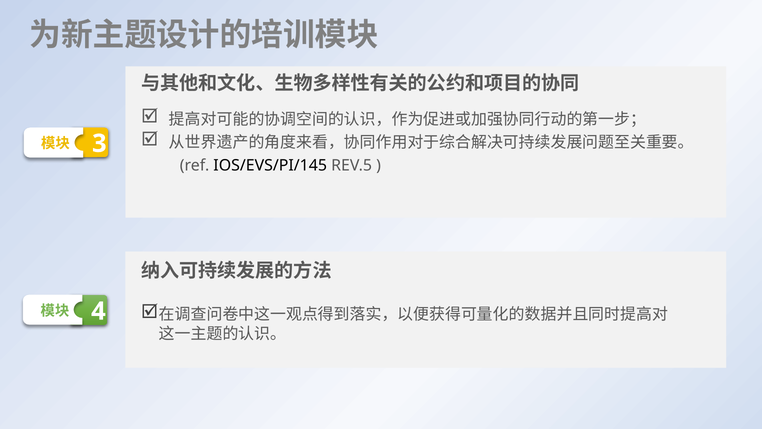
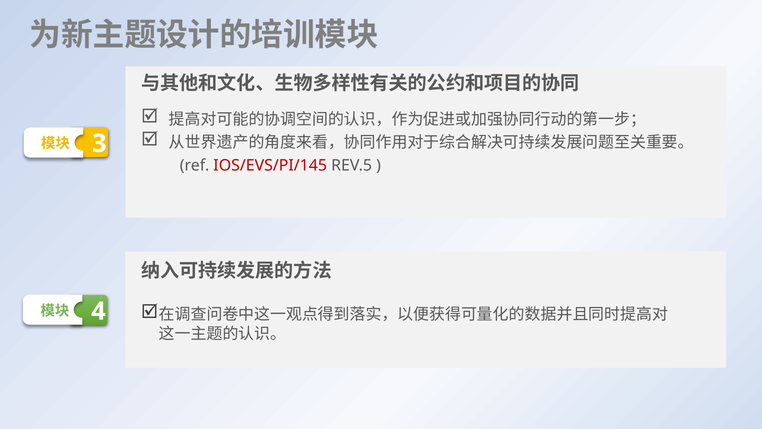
IOS/EVS/PI/145 colour: black -> red
